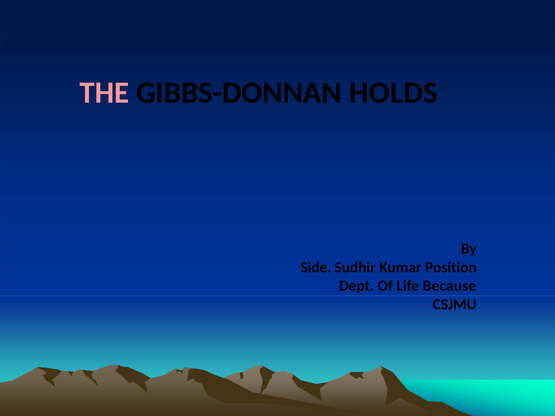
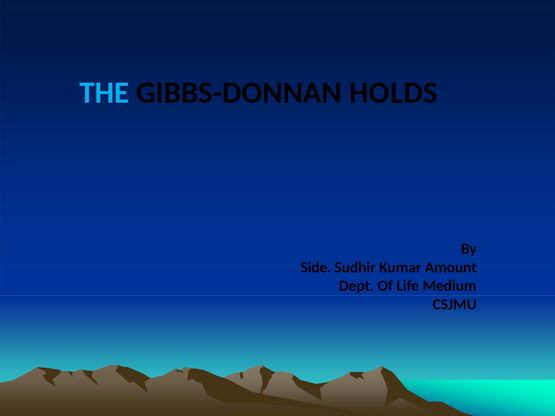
THE colour: pink -> light blue
Position: Position -> Amount
Because: Because -> Medium
